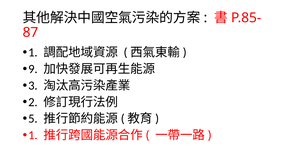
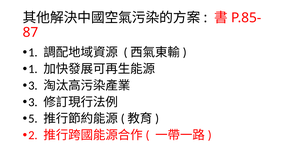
9 at (33, 69): 9 -> 1
2 at (33, 102): 2 -> 3
1 at (33, 135): 1 -> 2
